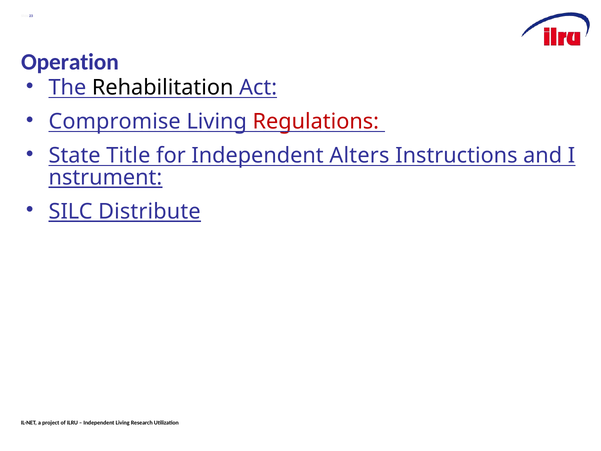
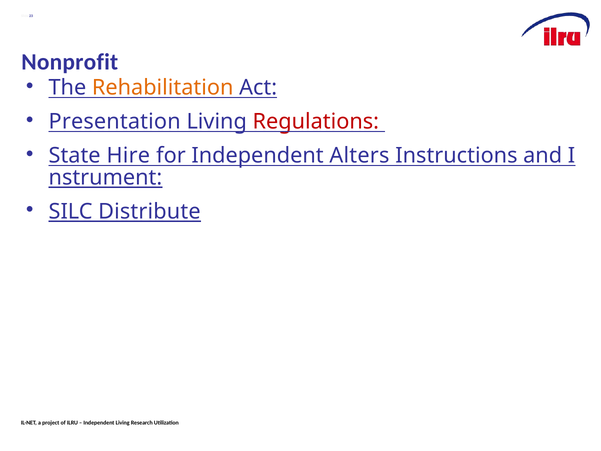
Operation: Operation -> Nonprofit
Rehabilitation colour: black -> orange
Compromise: Compromise -> Presentation
Title: Title -> Hire
